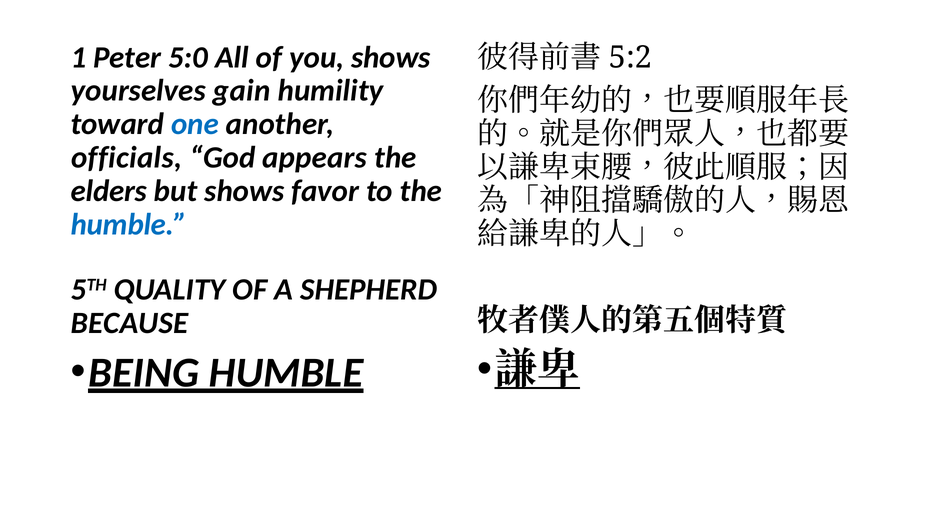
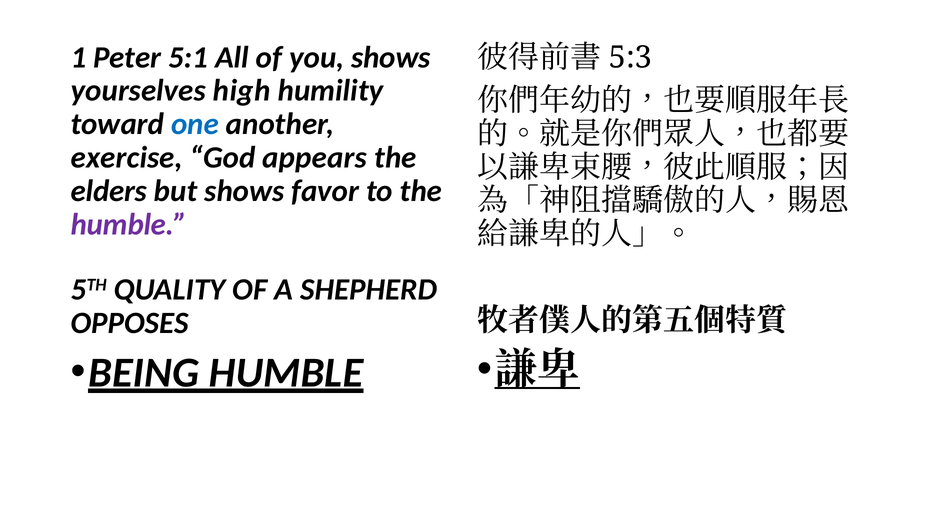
5:0: 5:0 -> 5:1
5:2: 5:2 -> 5:3
gain: gain -> high
officials: officials -> exercise
humble at (129, 225) colour: blue -> purple
BECAUSE: BECAUSE -> OPPOSES
